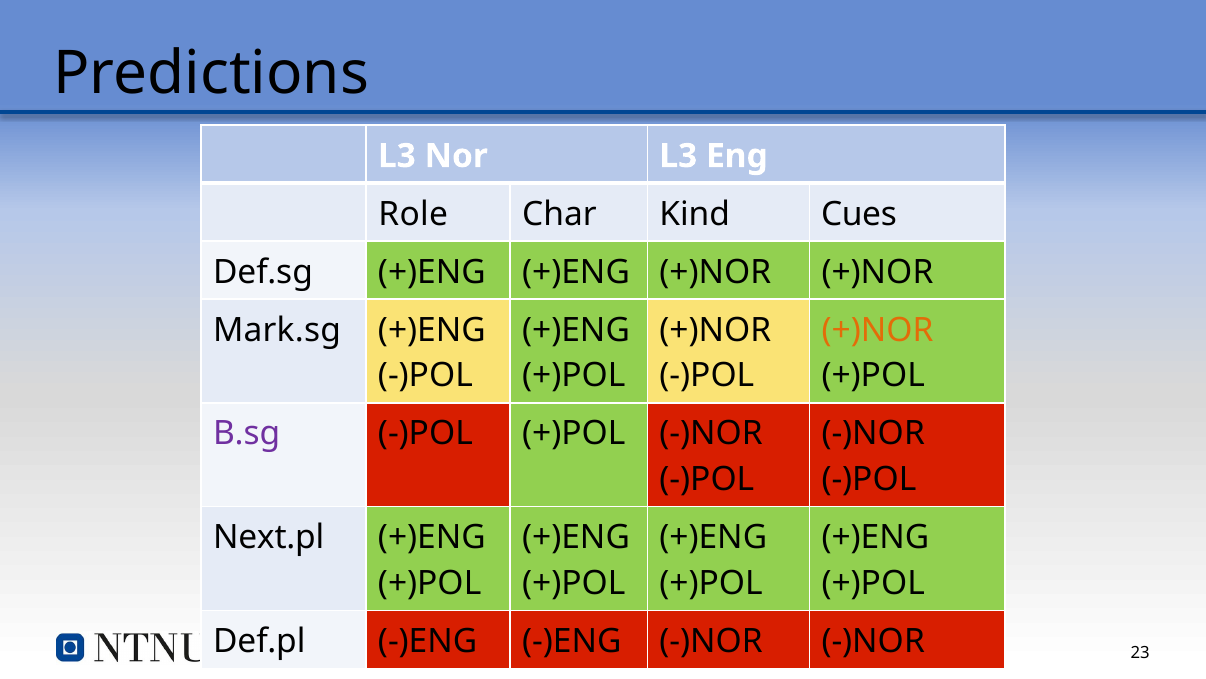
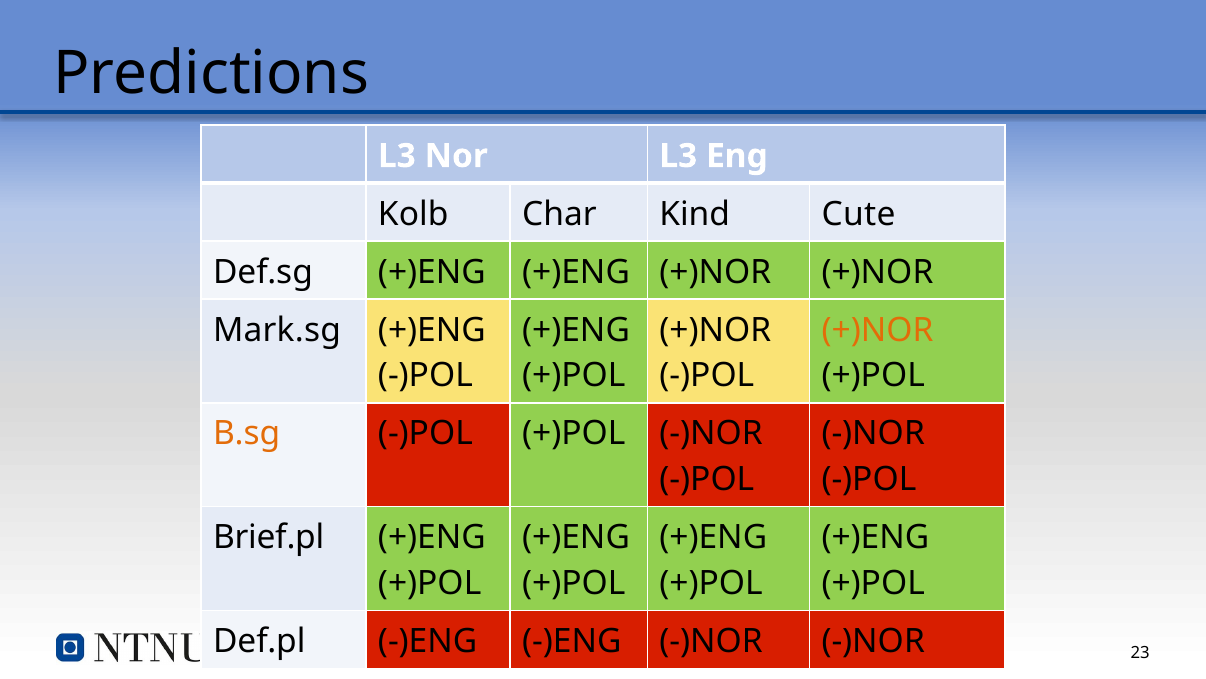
Role: Role -> Kolb
Cues: Cues -> Cute
B.sg colour: purple -> orange
Next.pl: Next.pl -> Brief.pl
